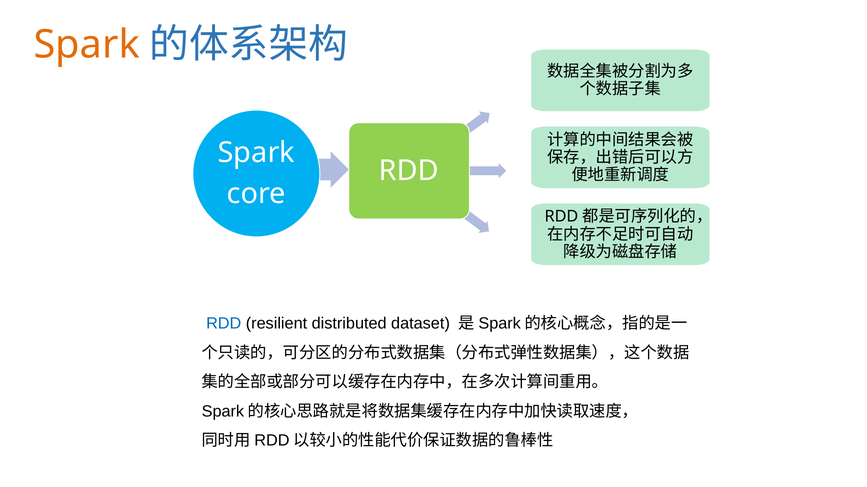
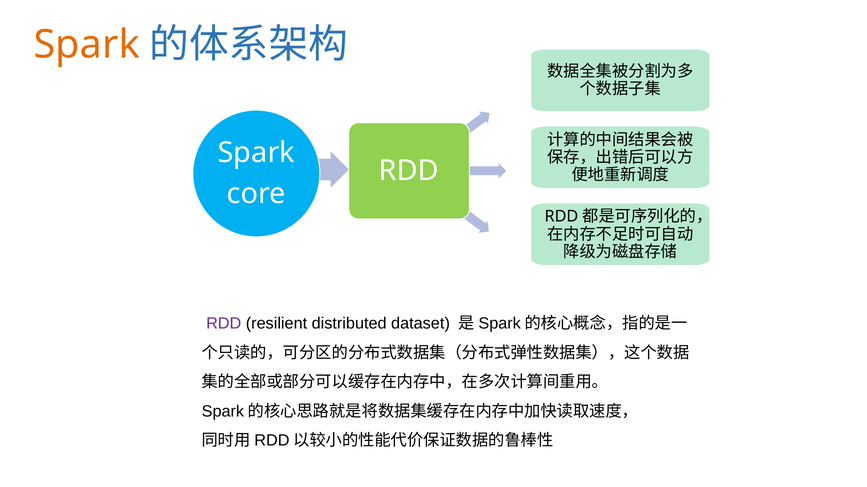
RDD at (224, 324) colour: blue -> purple
